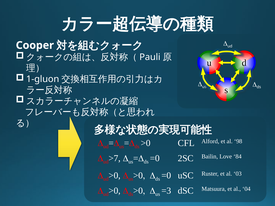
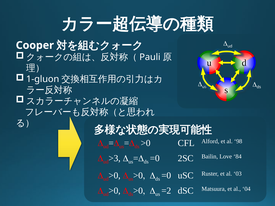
>7: >7 -> >3
=3: =3 -> =2
